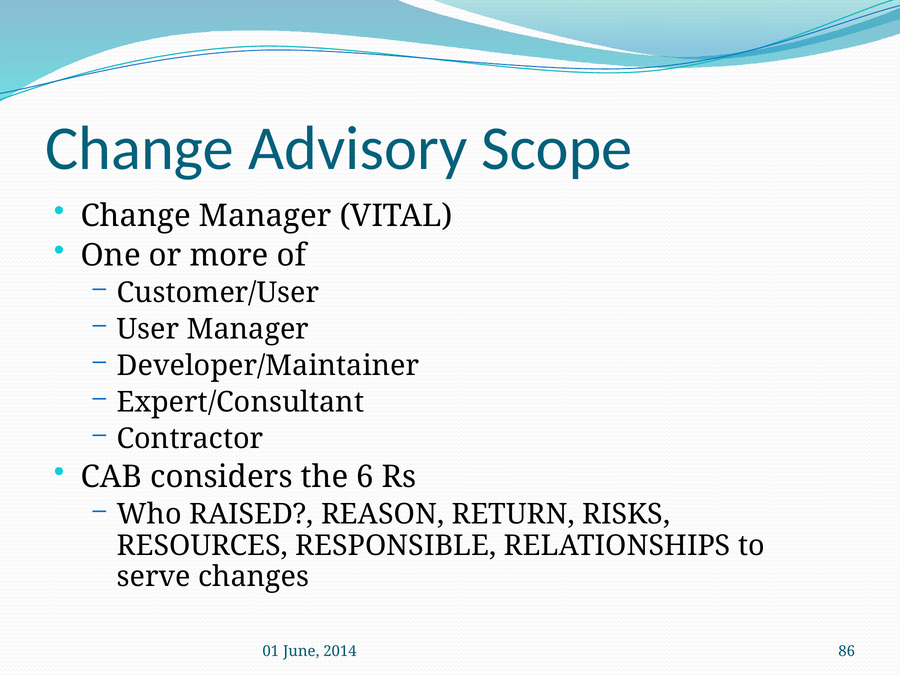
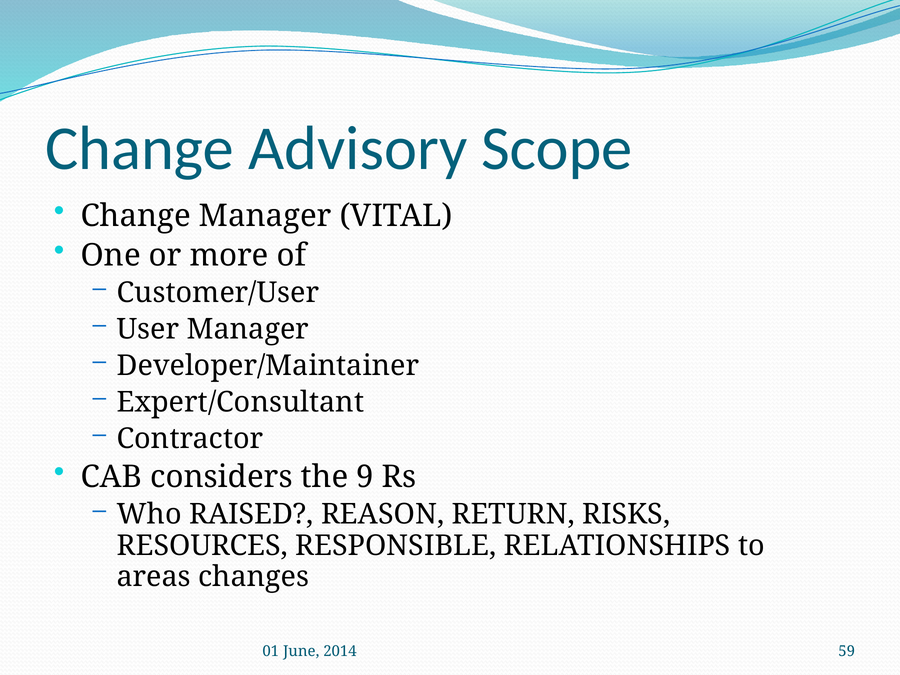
6: 6 -> 9
serve: serve -> areas
86: 86 -> 59
